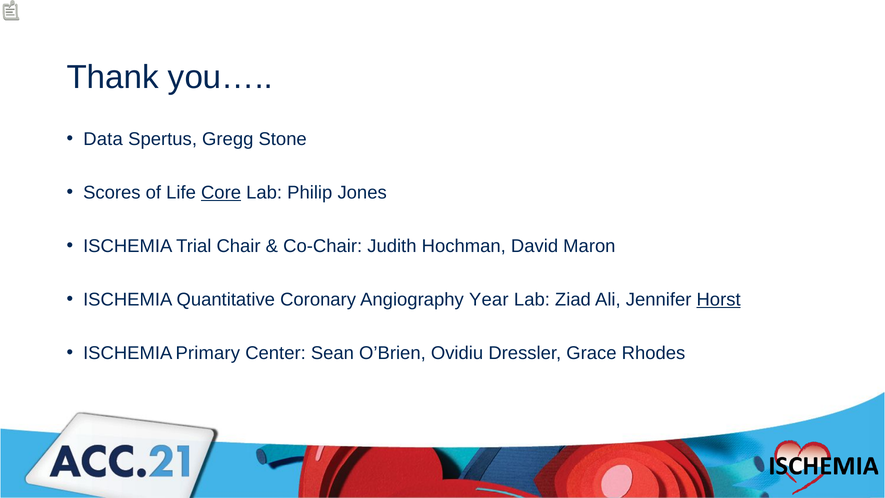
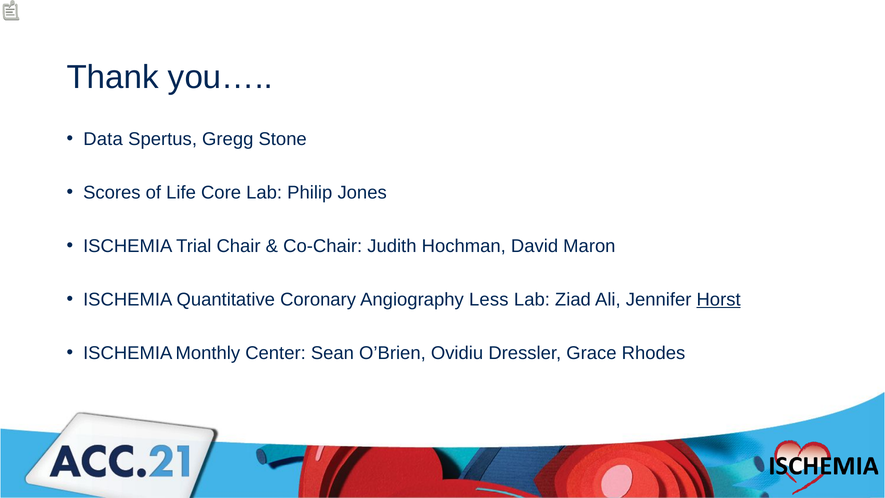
Core underline: present -> none
Year: Year -> Less
Primary: Primary -> Monthly
